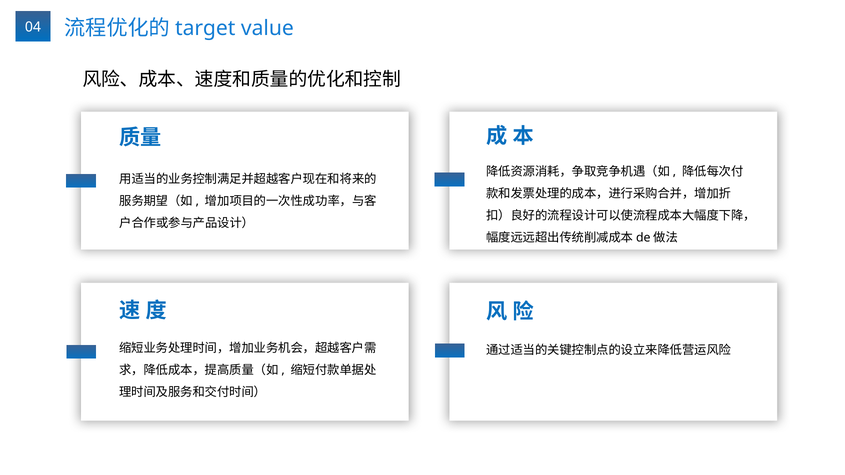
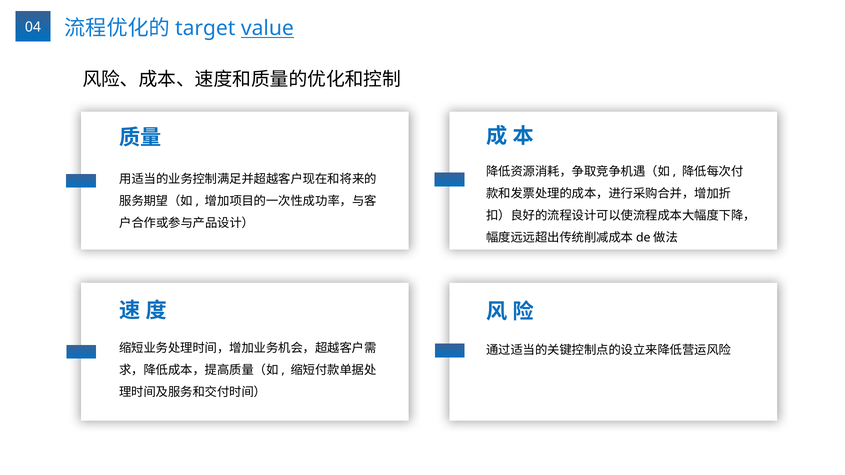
value underline: none -> present
